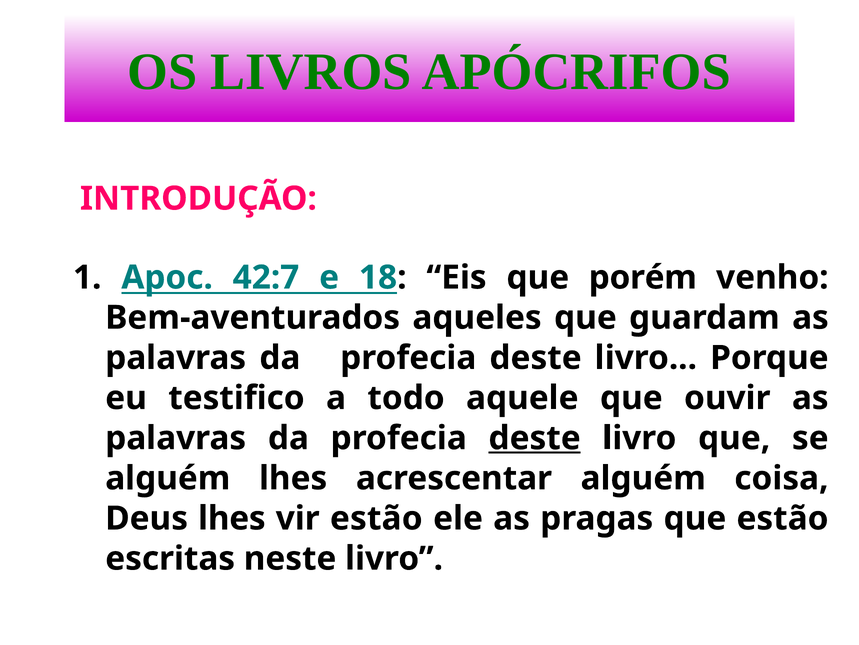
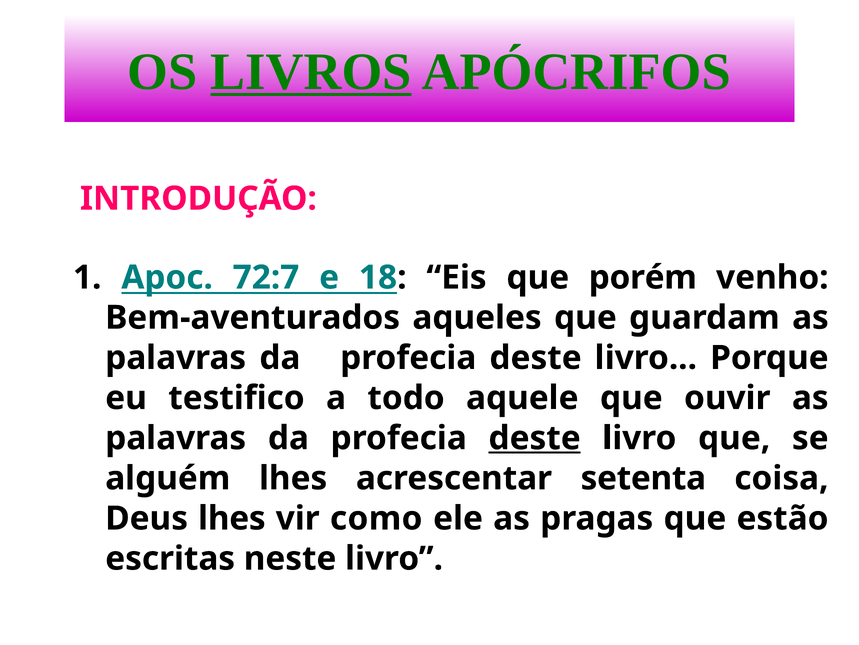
LIVROS underline: none -> present
42:7: 42:7 -> 72:7
acrescentar alguém: alguém -> setenta
vir estão: estão -> como
